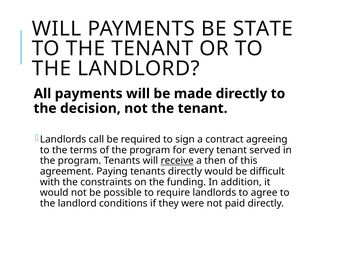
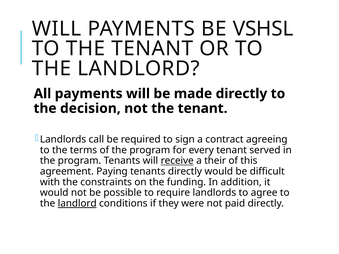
STATE: STATE -> VSHSL
then: then -> their
landlord at (77, 204) underline: none -> present
